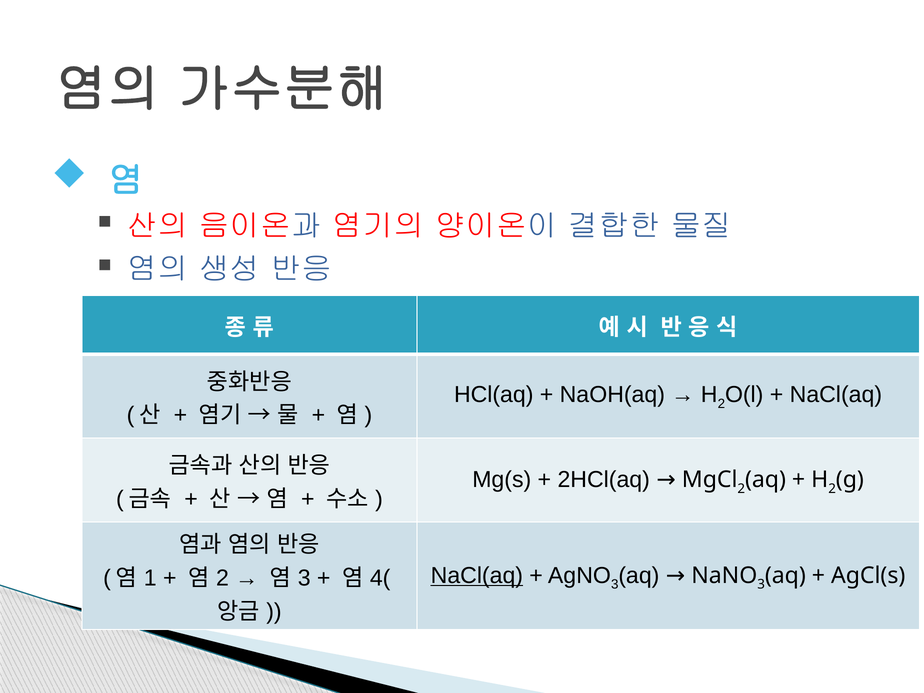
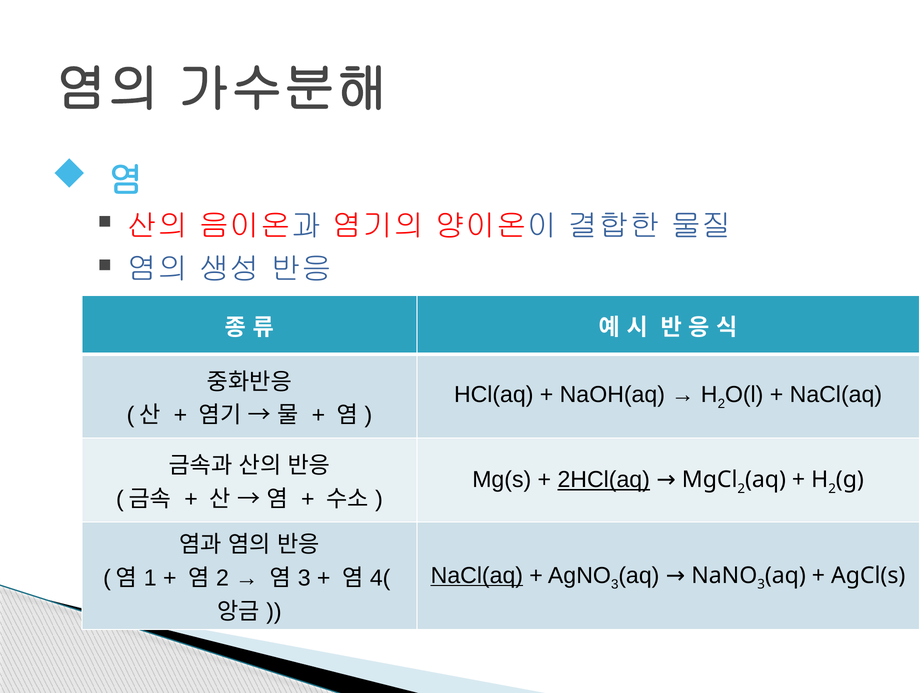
2HCl(aq underline: none -> present
